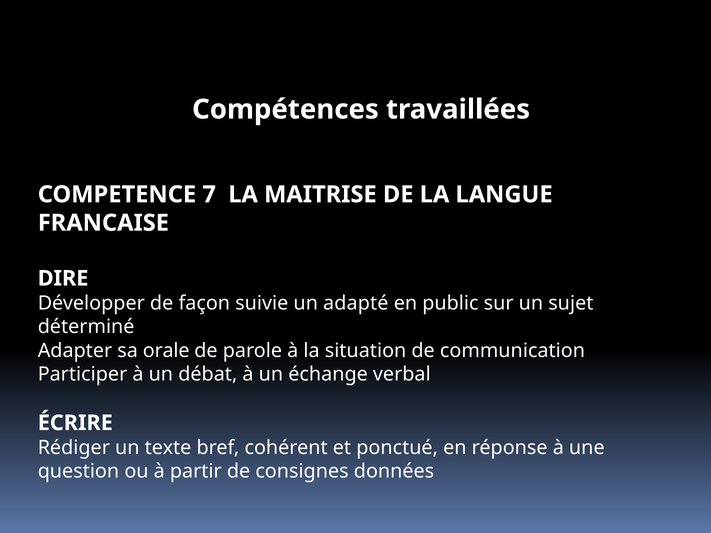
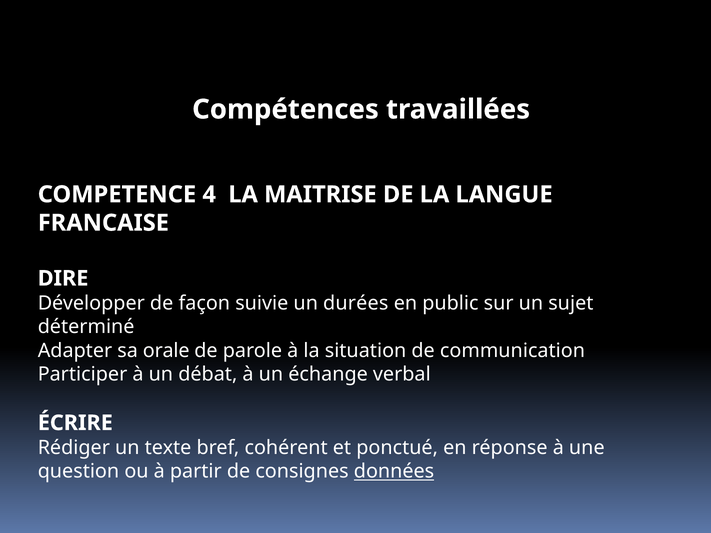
7: 7 -> 4
adapté: adapté -> durées
données underline: none -> present
